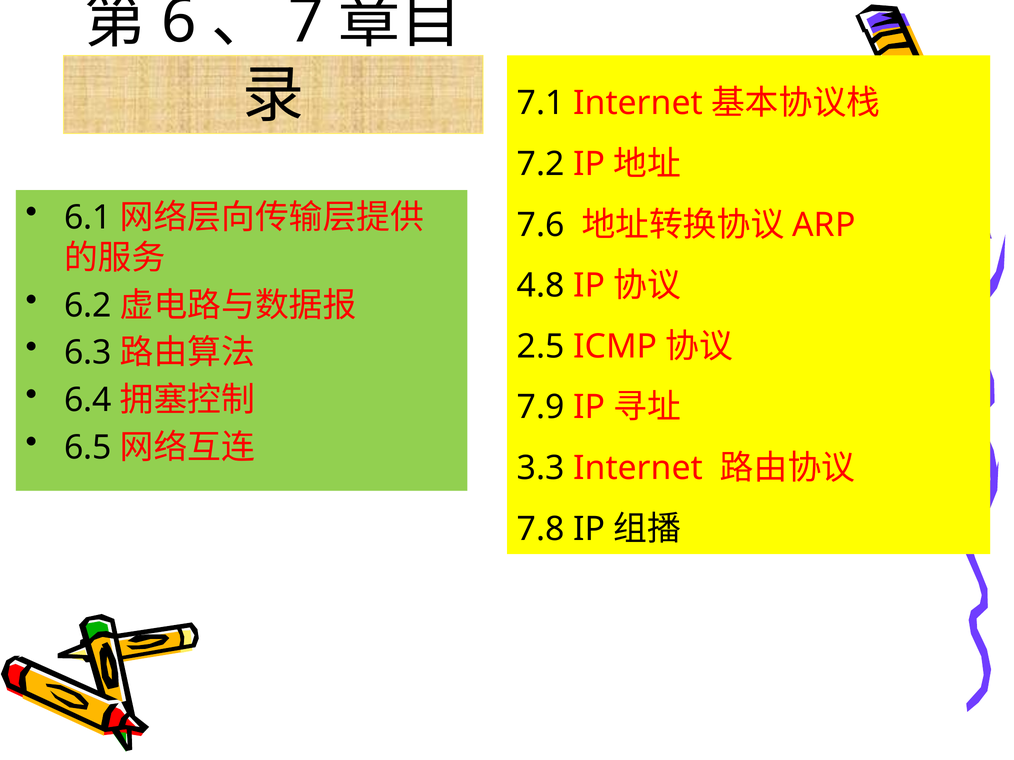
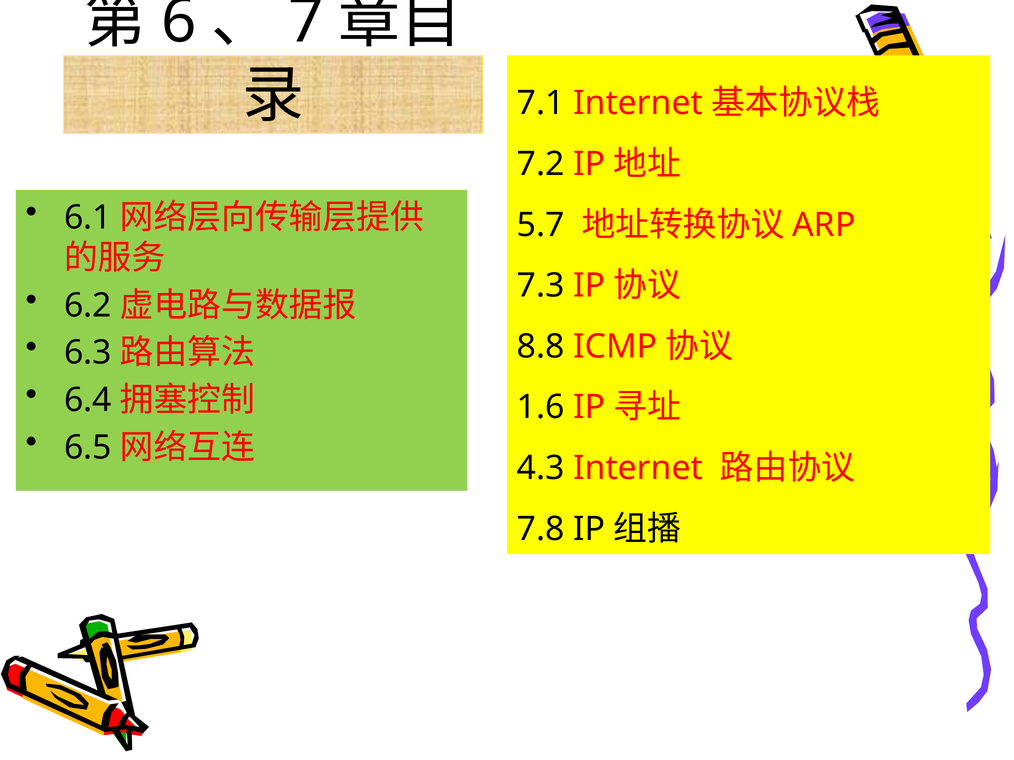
7.6: 7.6 -> 5.7
4.8: 4.8 -> 7.3
2.5: 2.5 -> 8.8
7.9: 7.9 -> 1.6
3.3: 3.3 -> 4.3
